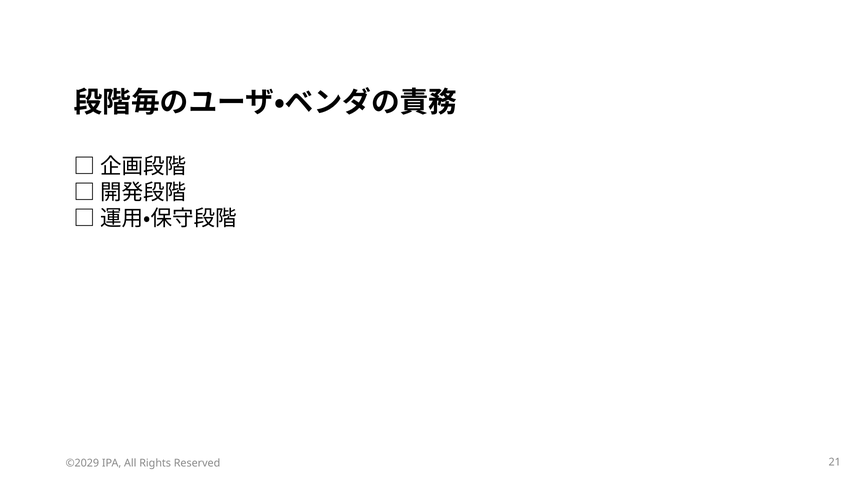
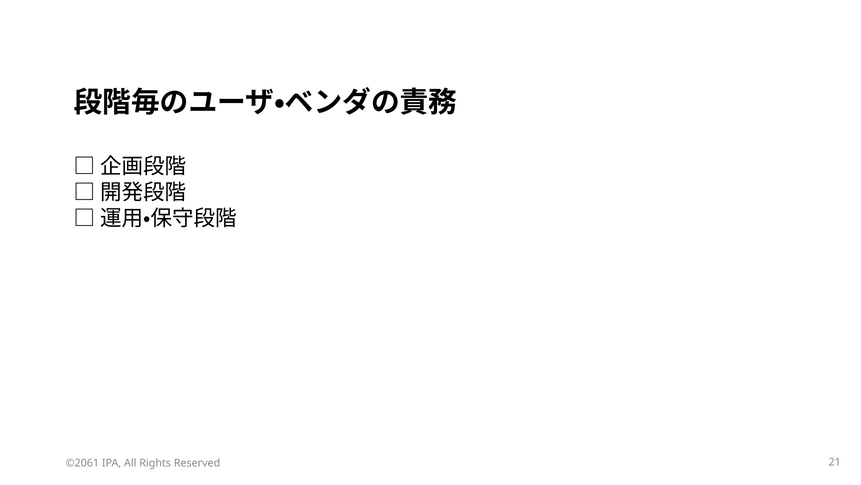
©2029: ©2029 -> ©2061
